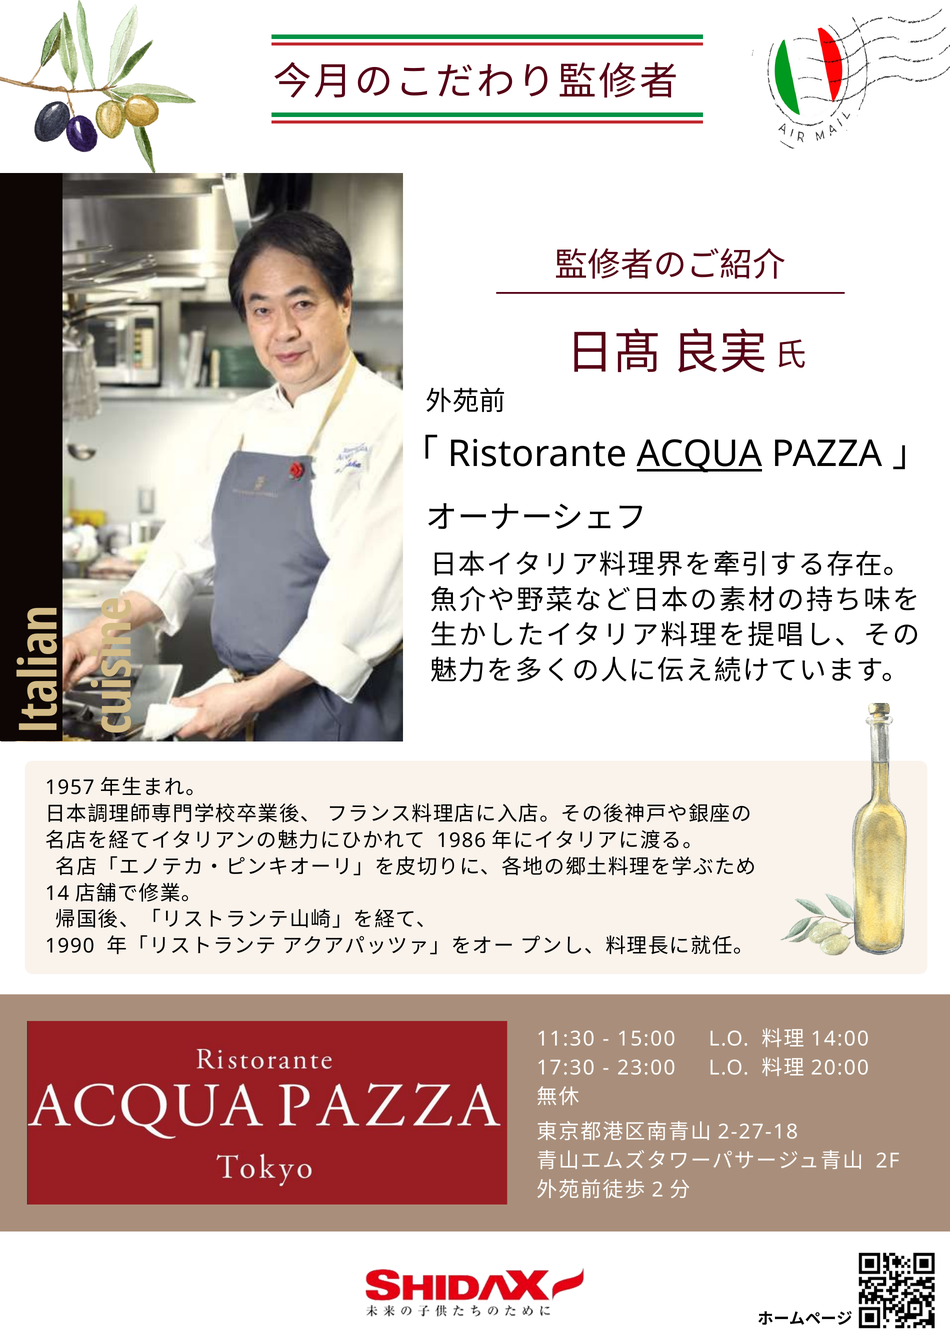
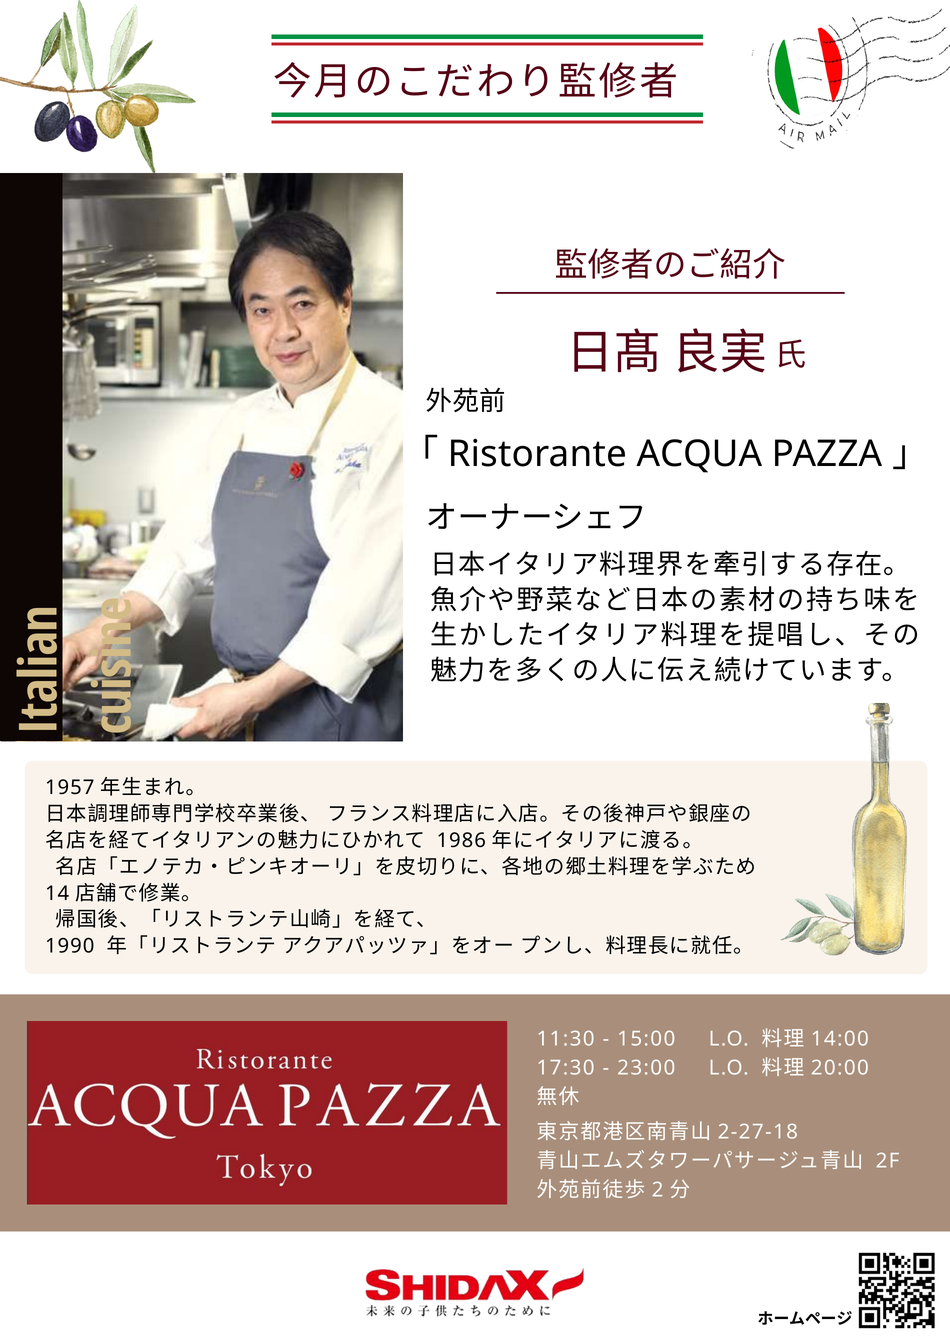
ACQUA underline: present -> none
